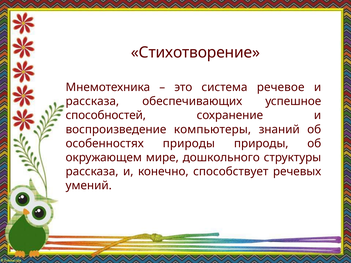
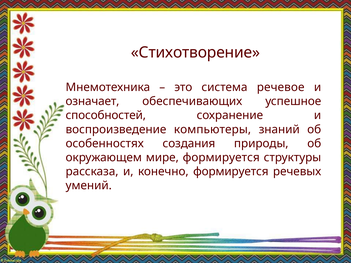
рассказа at (92, 101): рассказа -> означает
особенностях природы: природы -> создания
мире дошкольного: дошкольного -> формируется
конечно способствует: способствует -> формируется
